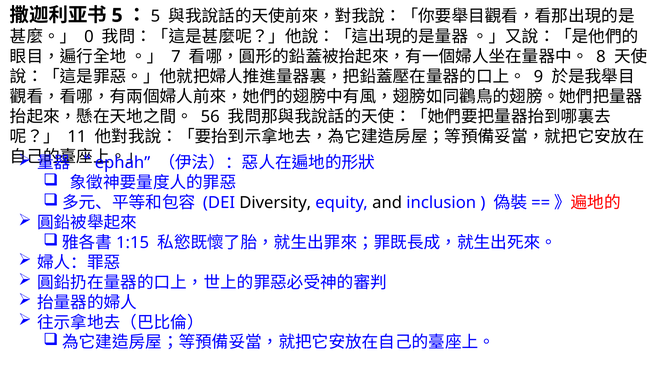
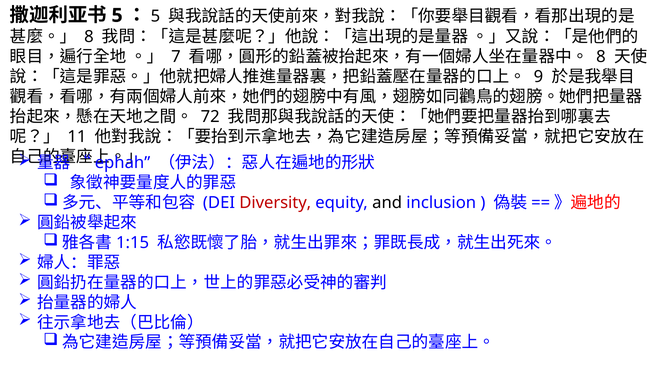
0 at (89, 37): 0 -> 8
56: 56 -> 72
Diversity colour: black -> red
